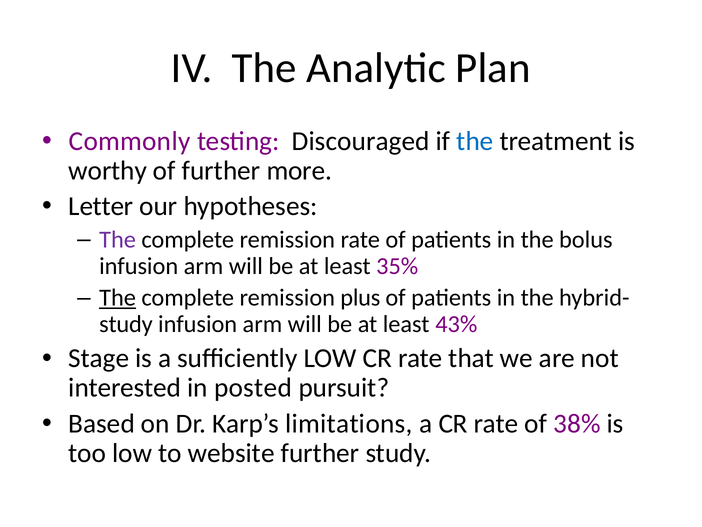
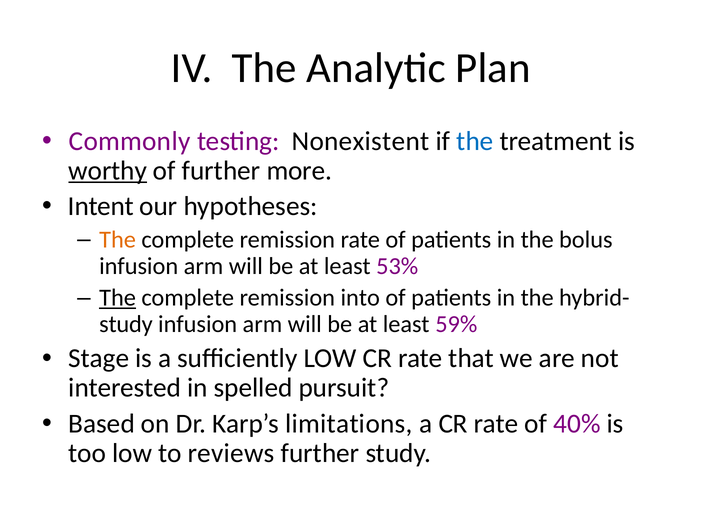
Discouraged: Discouraged -> Nonexistent
worthy underline: none -> present
Letter: Letter -> Intent
The at (118, 240) colour: purple -> orange
35%: 35% -> 53%
plus: plus -> into
43%: 43% -> 59%
posted: posted -> spelled
38%: 38% -> 40%
website: website -> reviews
